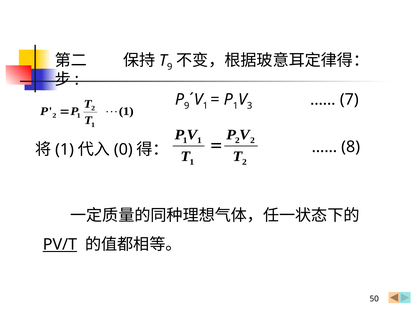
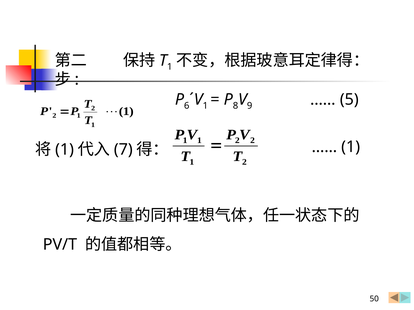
9 at (170, 67): 9 -> 1
9 at (187, 106): 9 -> 6
1 at (235, 106): 1 -> 8
3: 3 -> 9
7: 7 -> 5
8 at (351, 147): 8 -> 1
0: 0 -> 7
PV/T underline: present -> none
